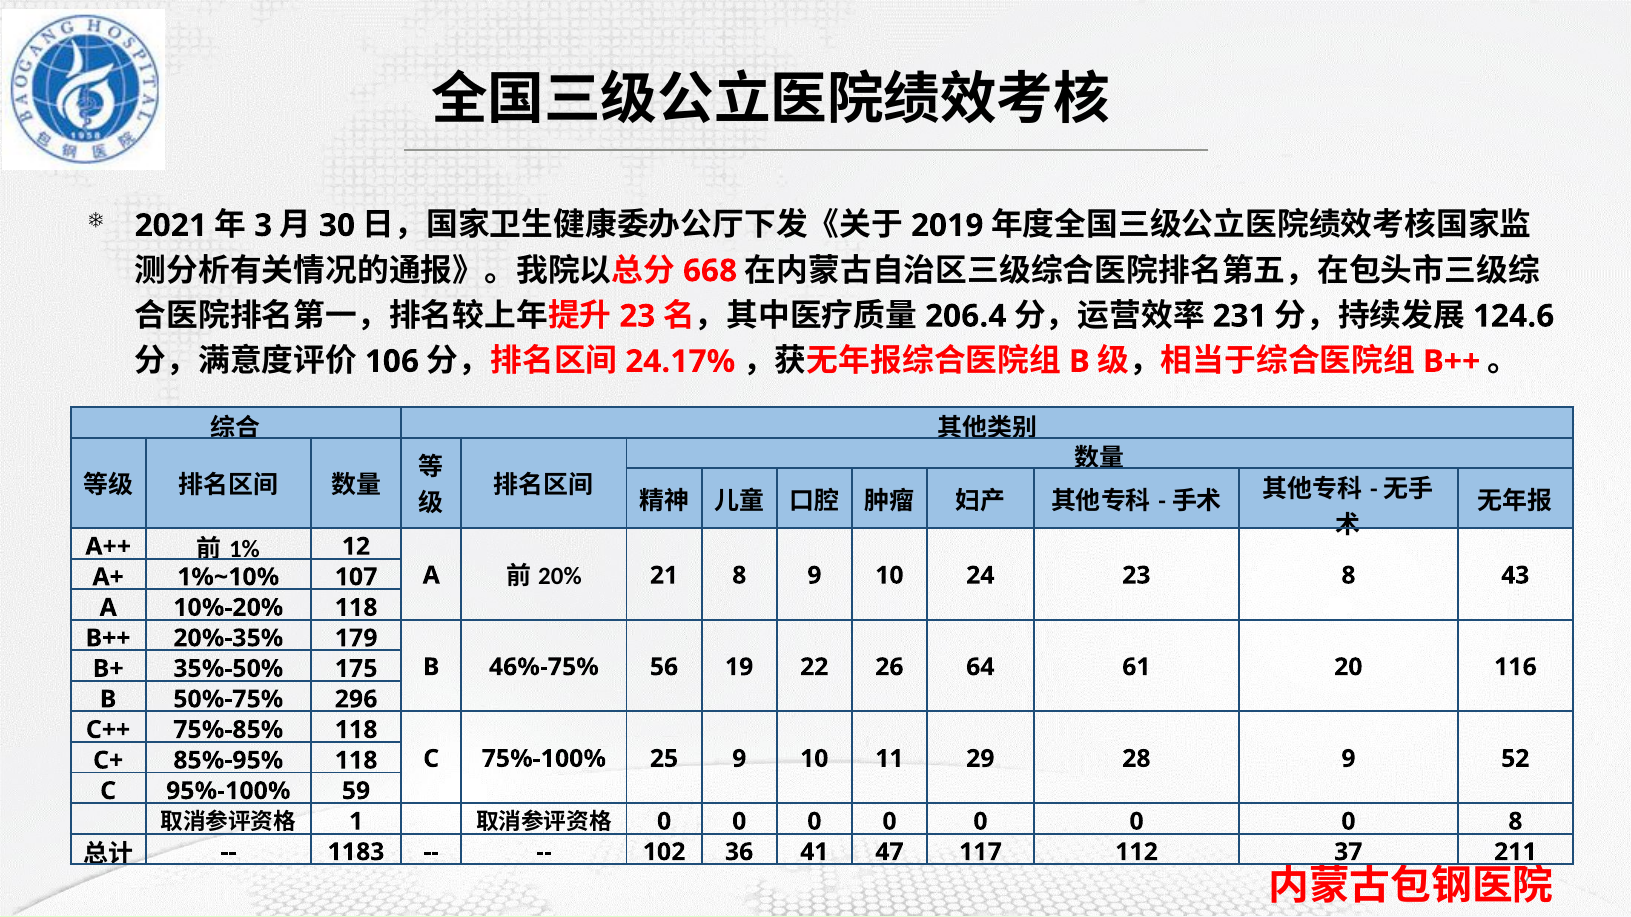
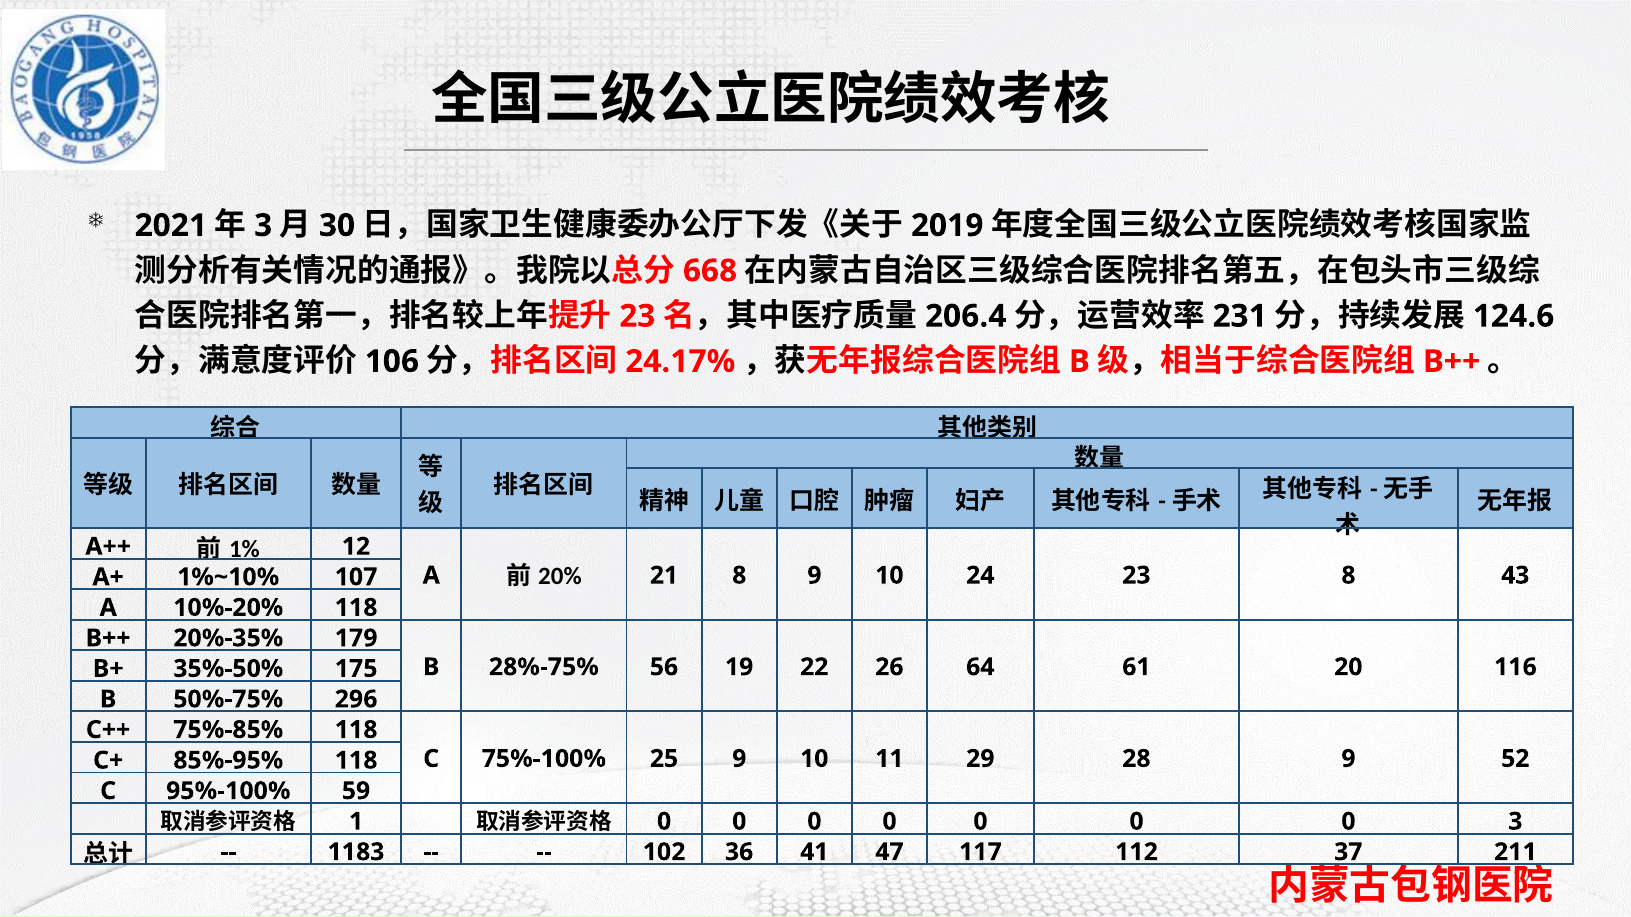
46%-75%: 46%-75% -> 28%-75%
0 8: 8 -> 3
